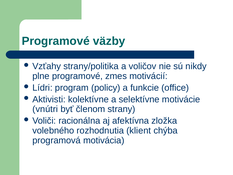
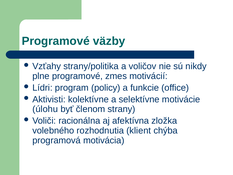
vnútri: vnútri -> úlohu
